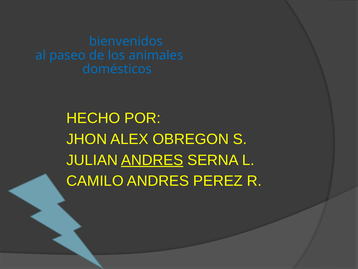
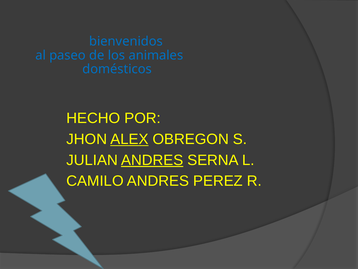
ALEX underline: none -> present
